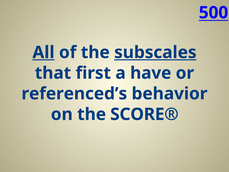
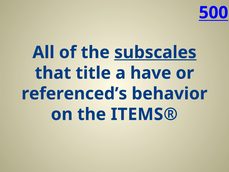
All underline: present -> none
first: first -> title
SCORE®: SCORE® -> ITEMS®
